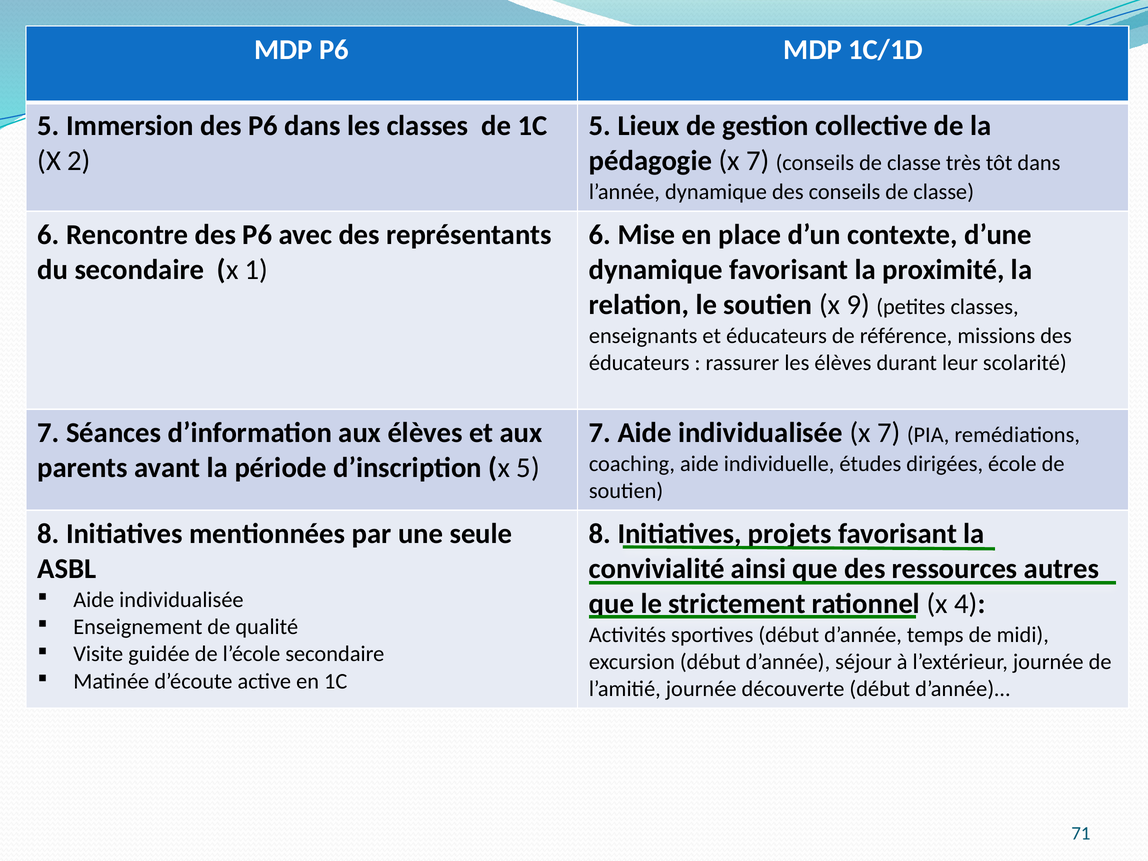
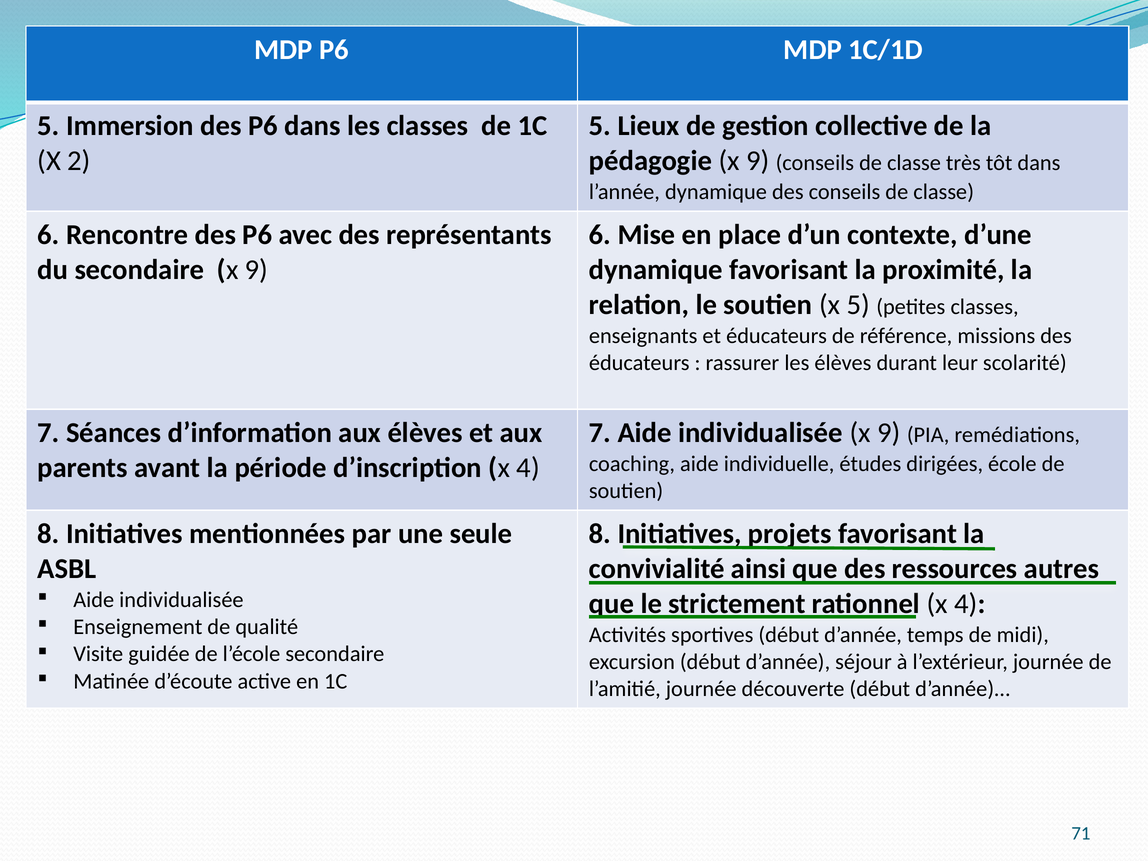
pédagogie x 7: 7 -> 9
secondaire x 1: 1 -> 9
x 9: 9 -> 5
individualisée x 7: 7 -> 9
d’inscription x 5: 5 -> 4
